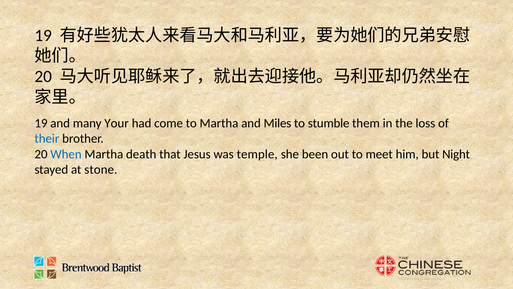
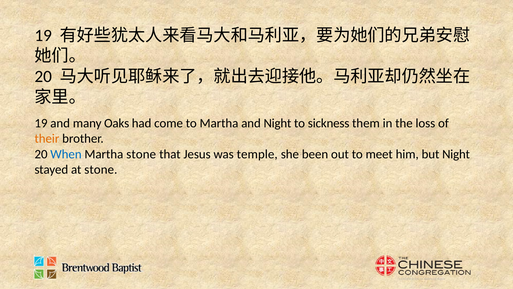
Your: Your -> Oaks
and Miles: Miles -> Night
stumble: stumble -> sickness
their colour: blue -> orange
Martha death: death -> stone
